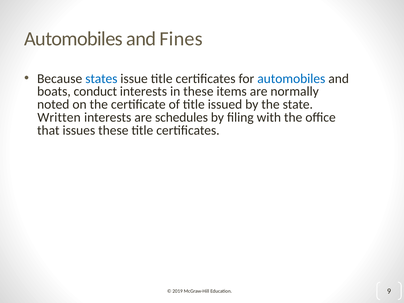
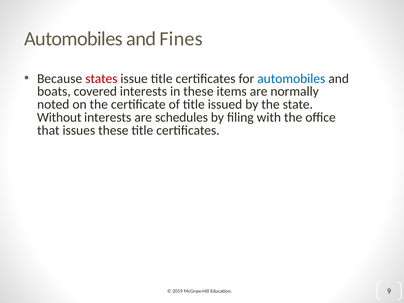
states colour: blue -> red
conduct: conduct -> covered
Written: Written -> Without
